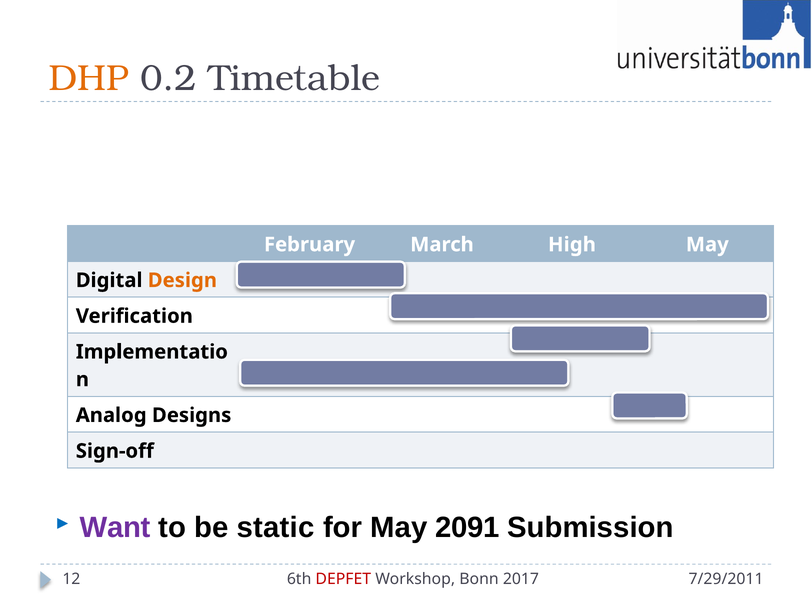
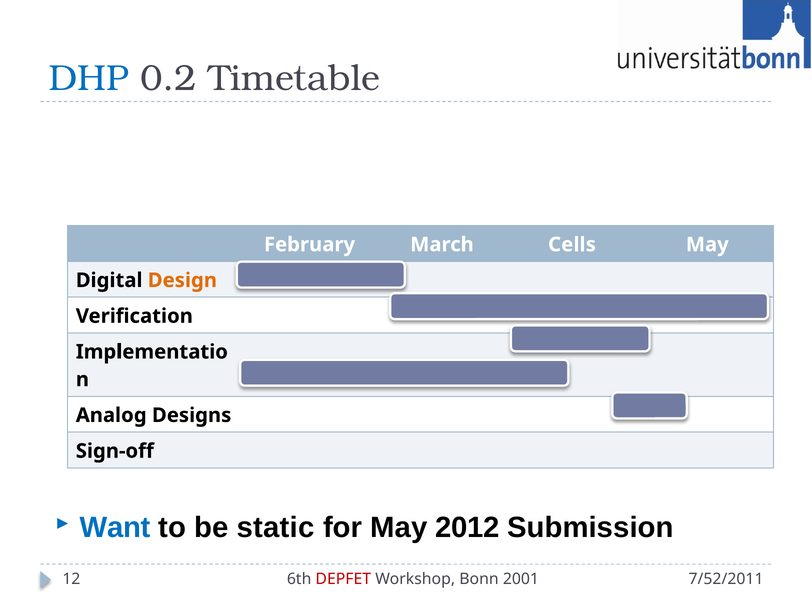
DHP colour: orange -> blue
High: High -> Cells
Want colour: purple -> blue
2091: 2091 -> 2012
2017: 2017 -> 2001
7/29/2011: 7/29/2011 -> 7/52/2011
